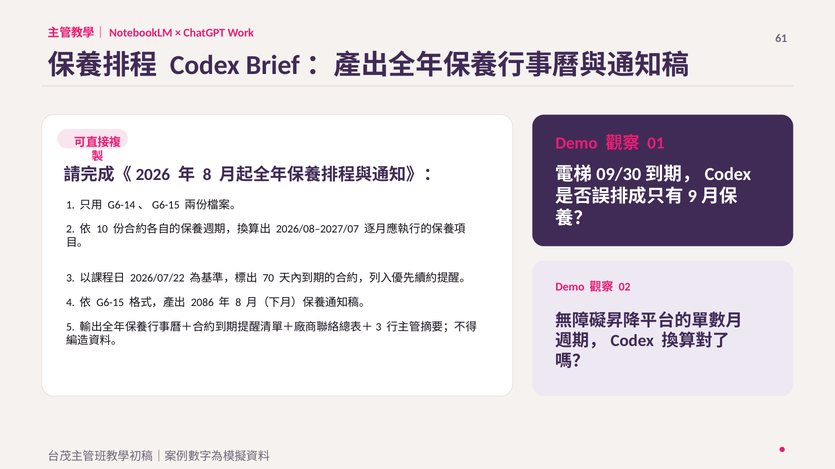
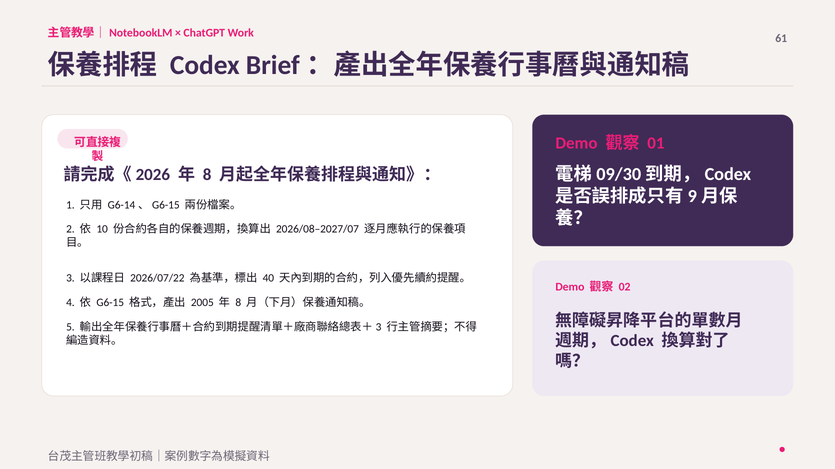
70: 70 -> 40
2086: 2086 -> 2005
